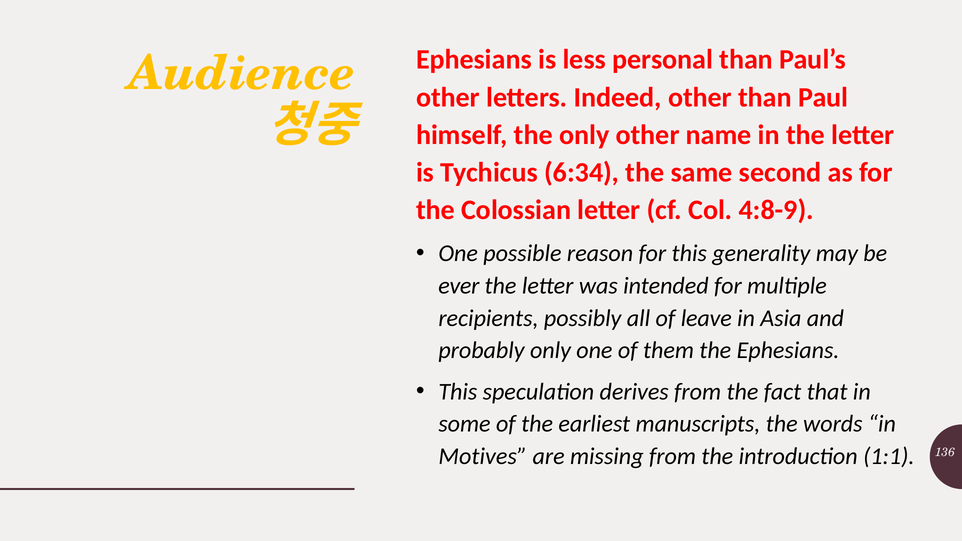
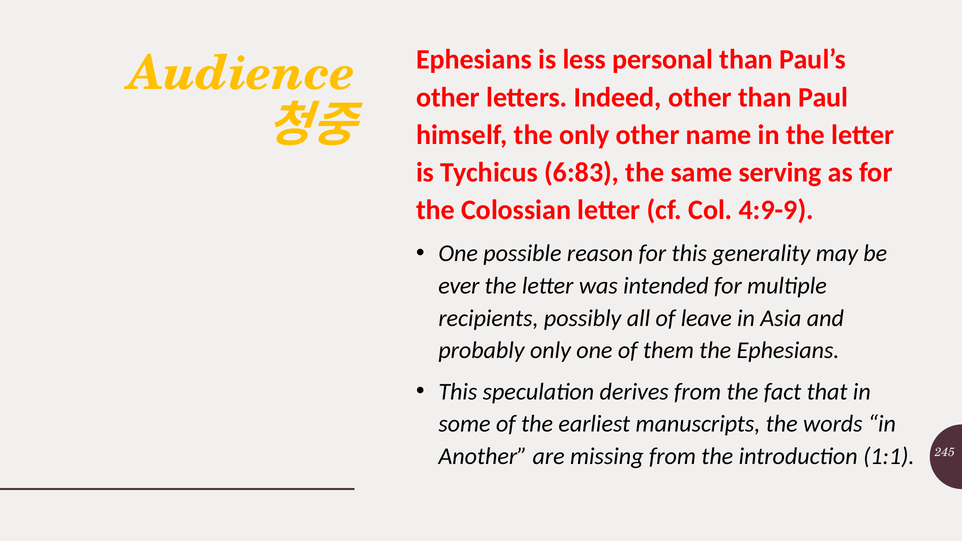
6:34: 6:34 -> 6:83
second: second -> serving
4:8-9: 4:8-9 -> 4:9-9
Motives: Motives -> Another
136: 136 -> 245
